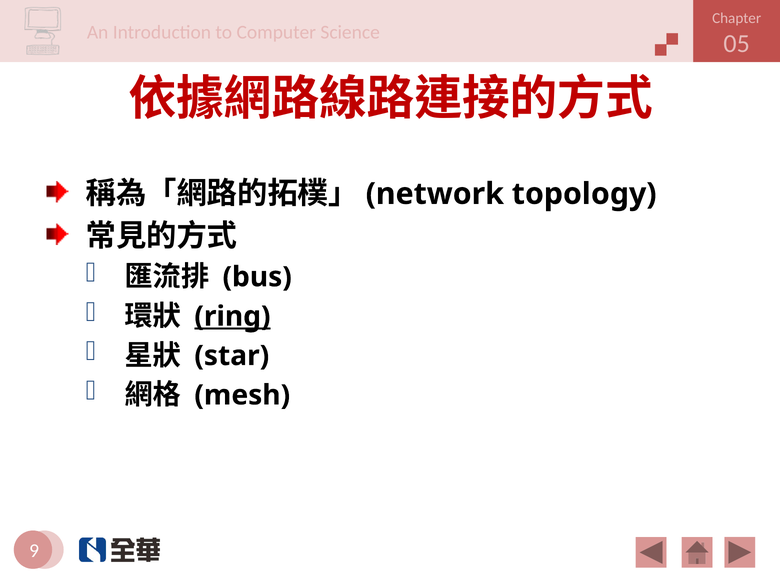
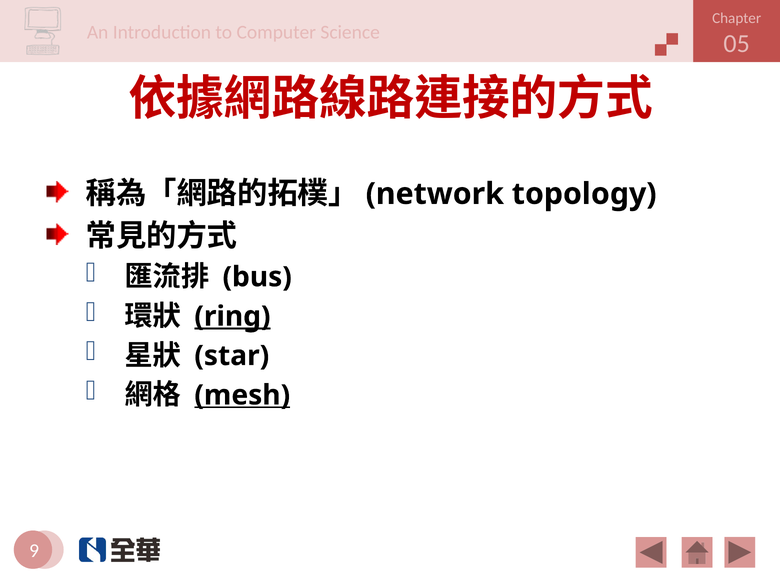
mesh underline: none -> present
